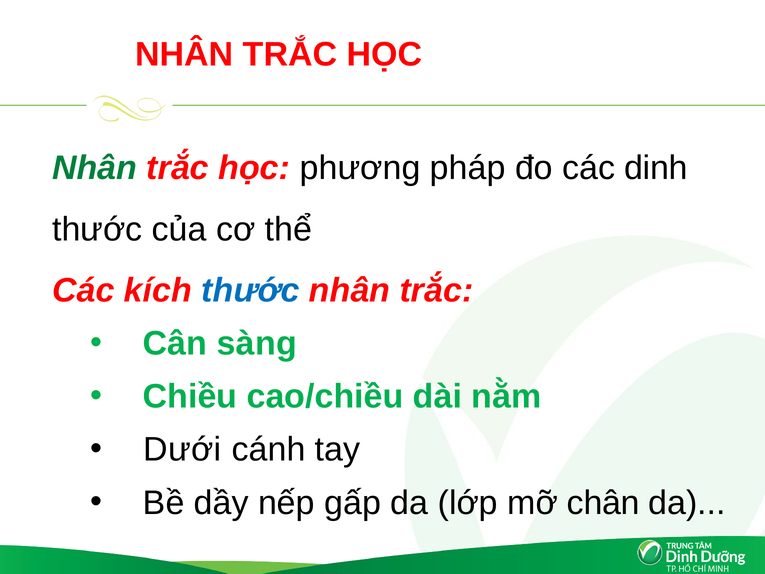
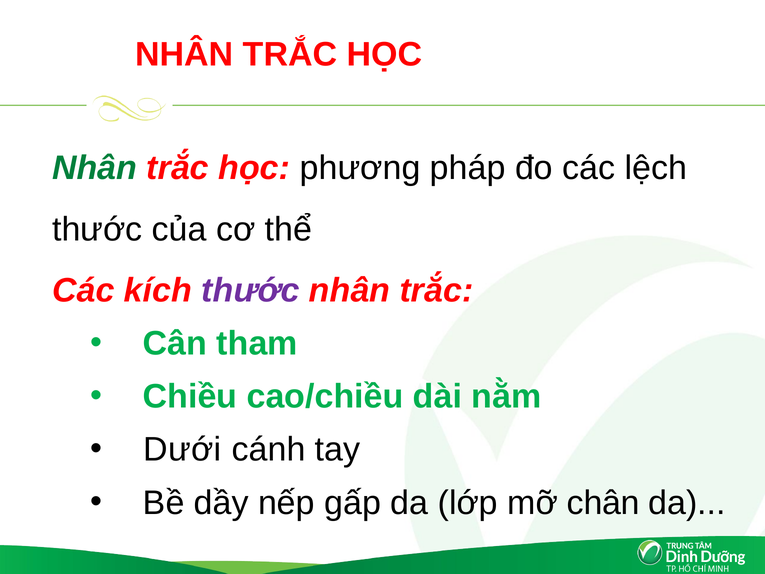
dinh: dinh -> lệch
thước at (250, 290) colour: blue -> purple
sàng: sàng -> tham
